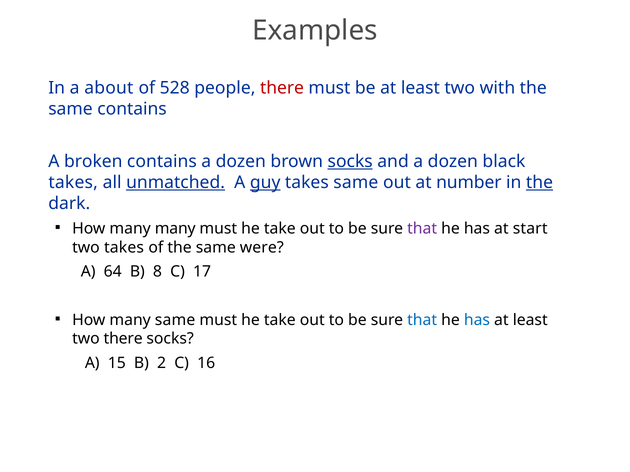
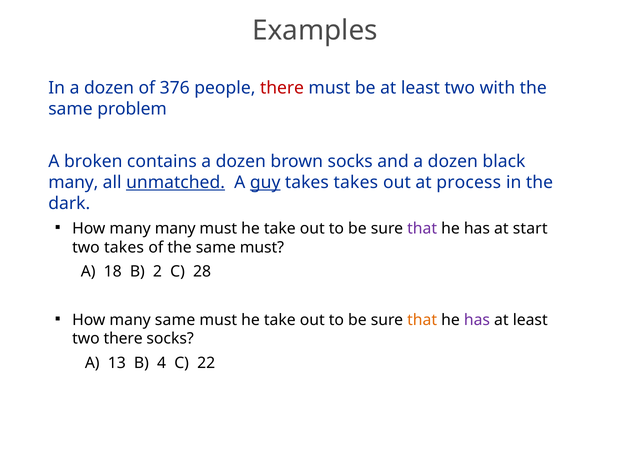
In a about: about -> dozen
528: 528 -> 376
same contains: contains -> problem
socks at (350, 162) underline: present -> none
takes at (73, 183): takes -> many
takes same: same -> takes
number: number -> process
the at (540, 183) underline: present -> none
the same were: were -> must
64: 64 -> 18
8: 8 -> 2
17: 17 -> 28
that at (422, 320) colour: blue -> orange
has at (477, 320) colour: blue -> purple
15: 15 -> 13
2: 2 -> 4
16: 16 -> 22
